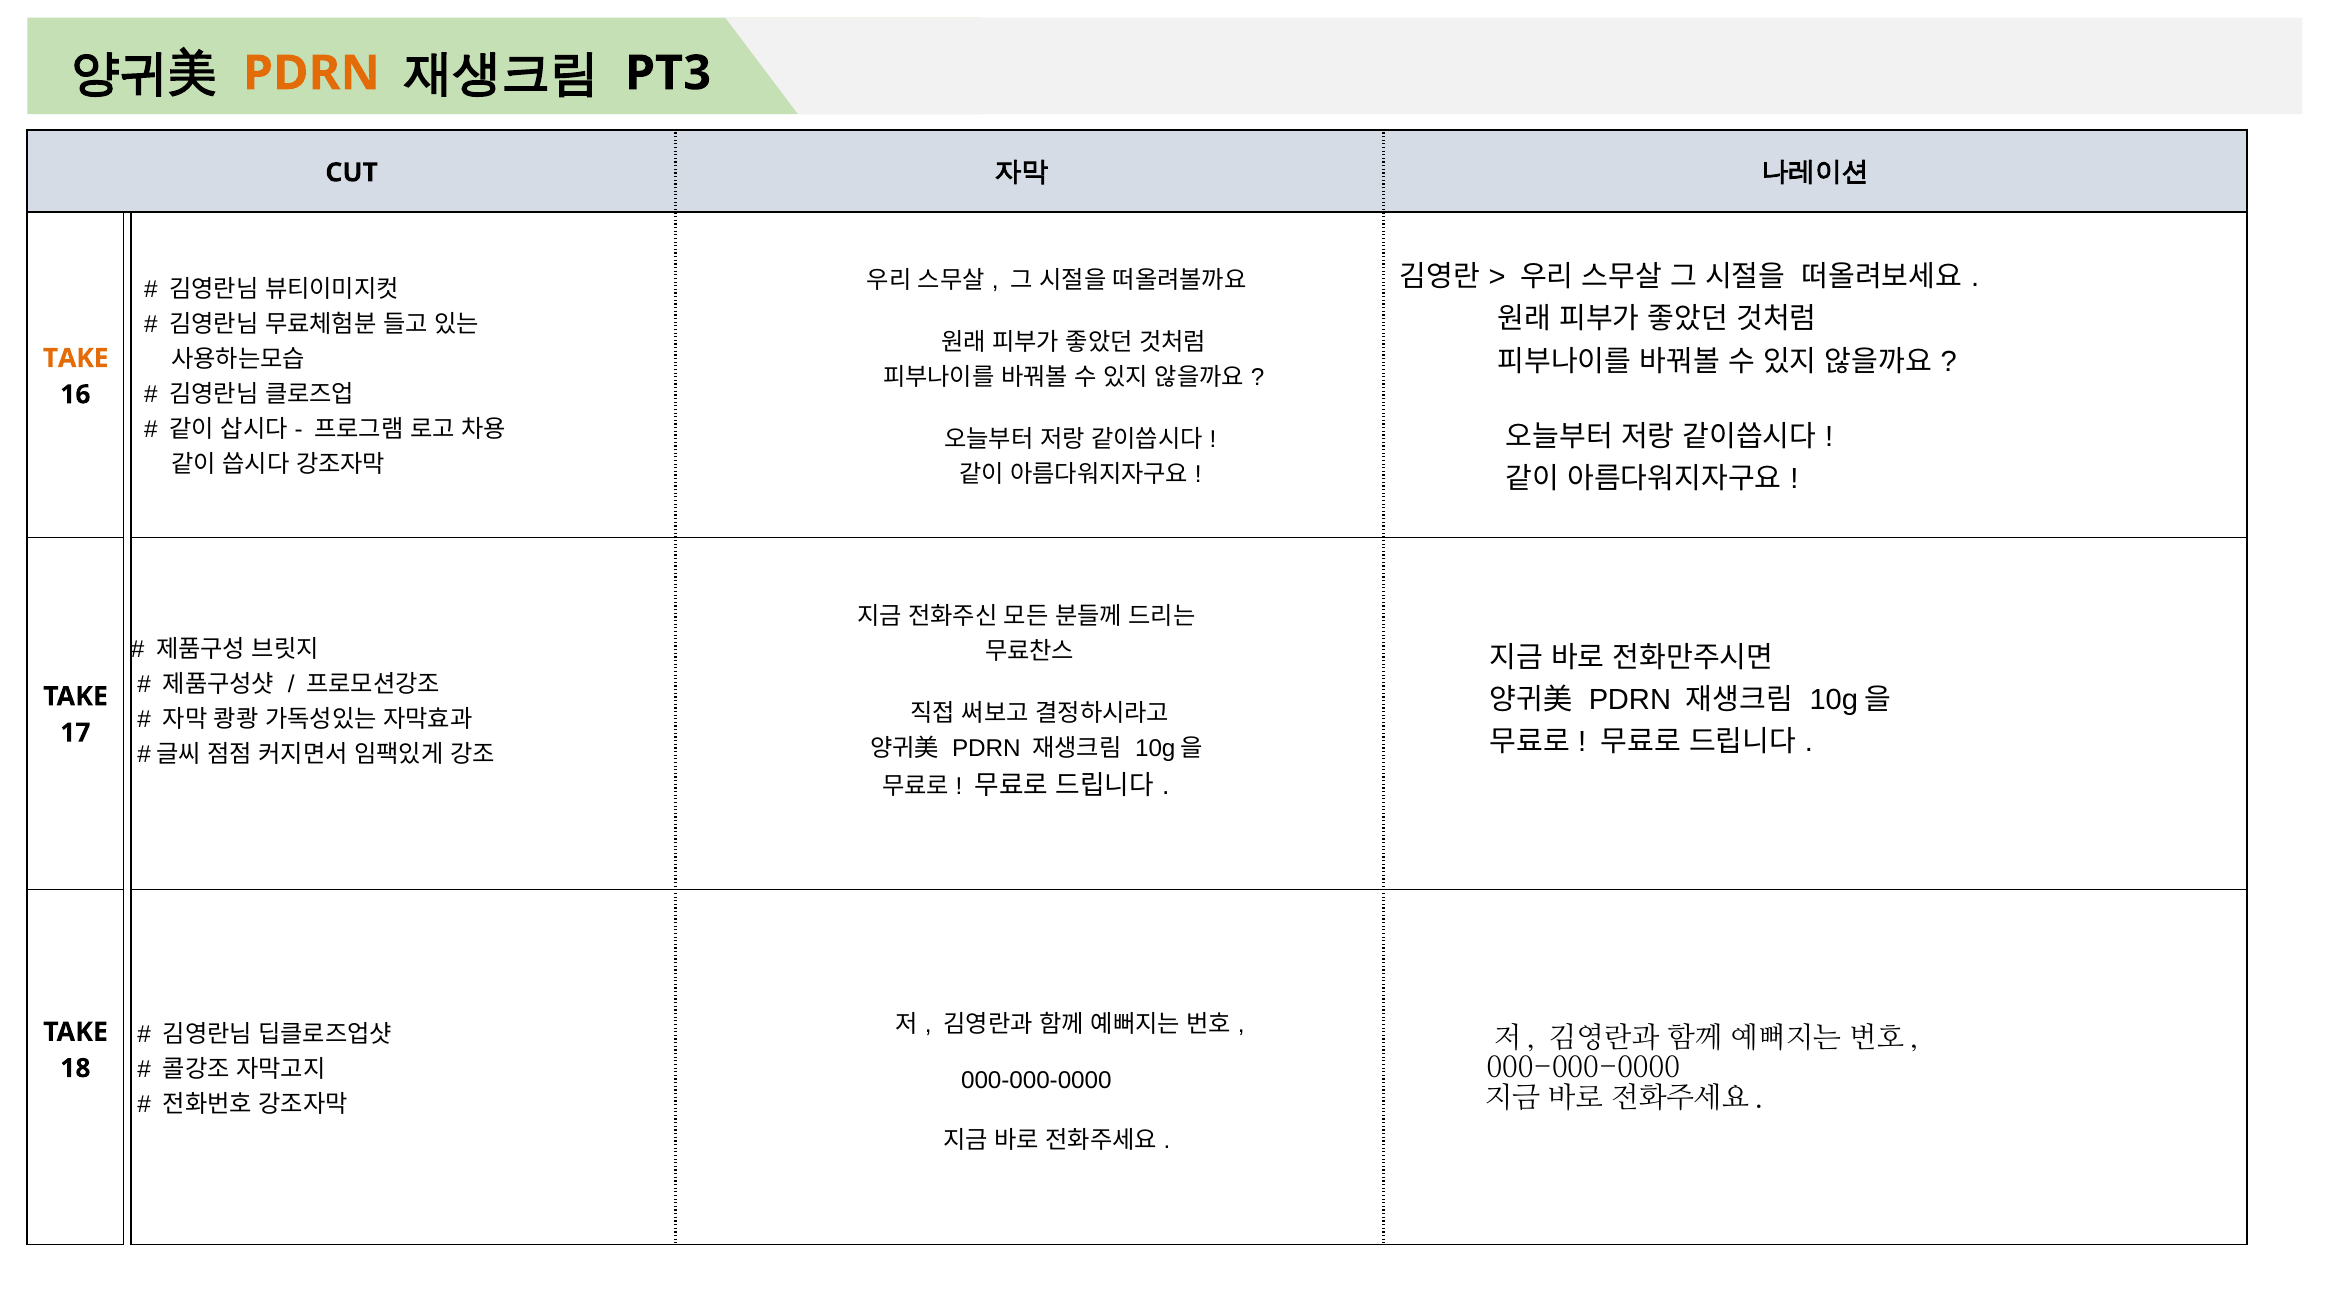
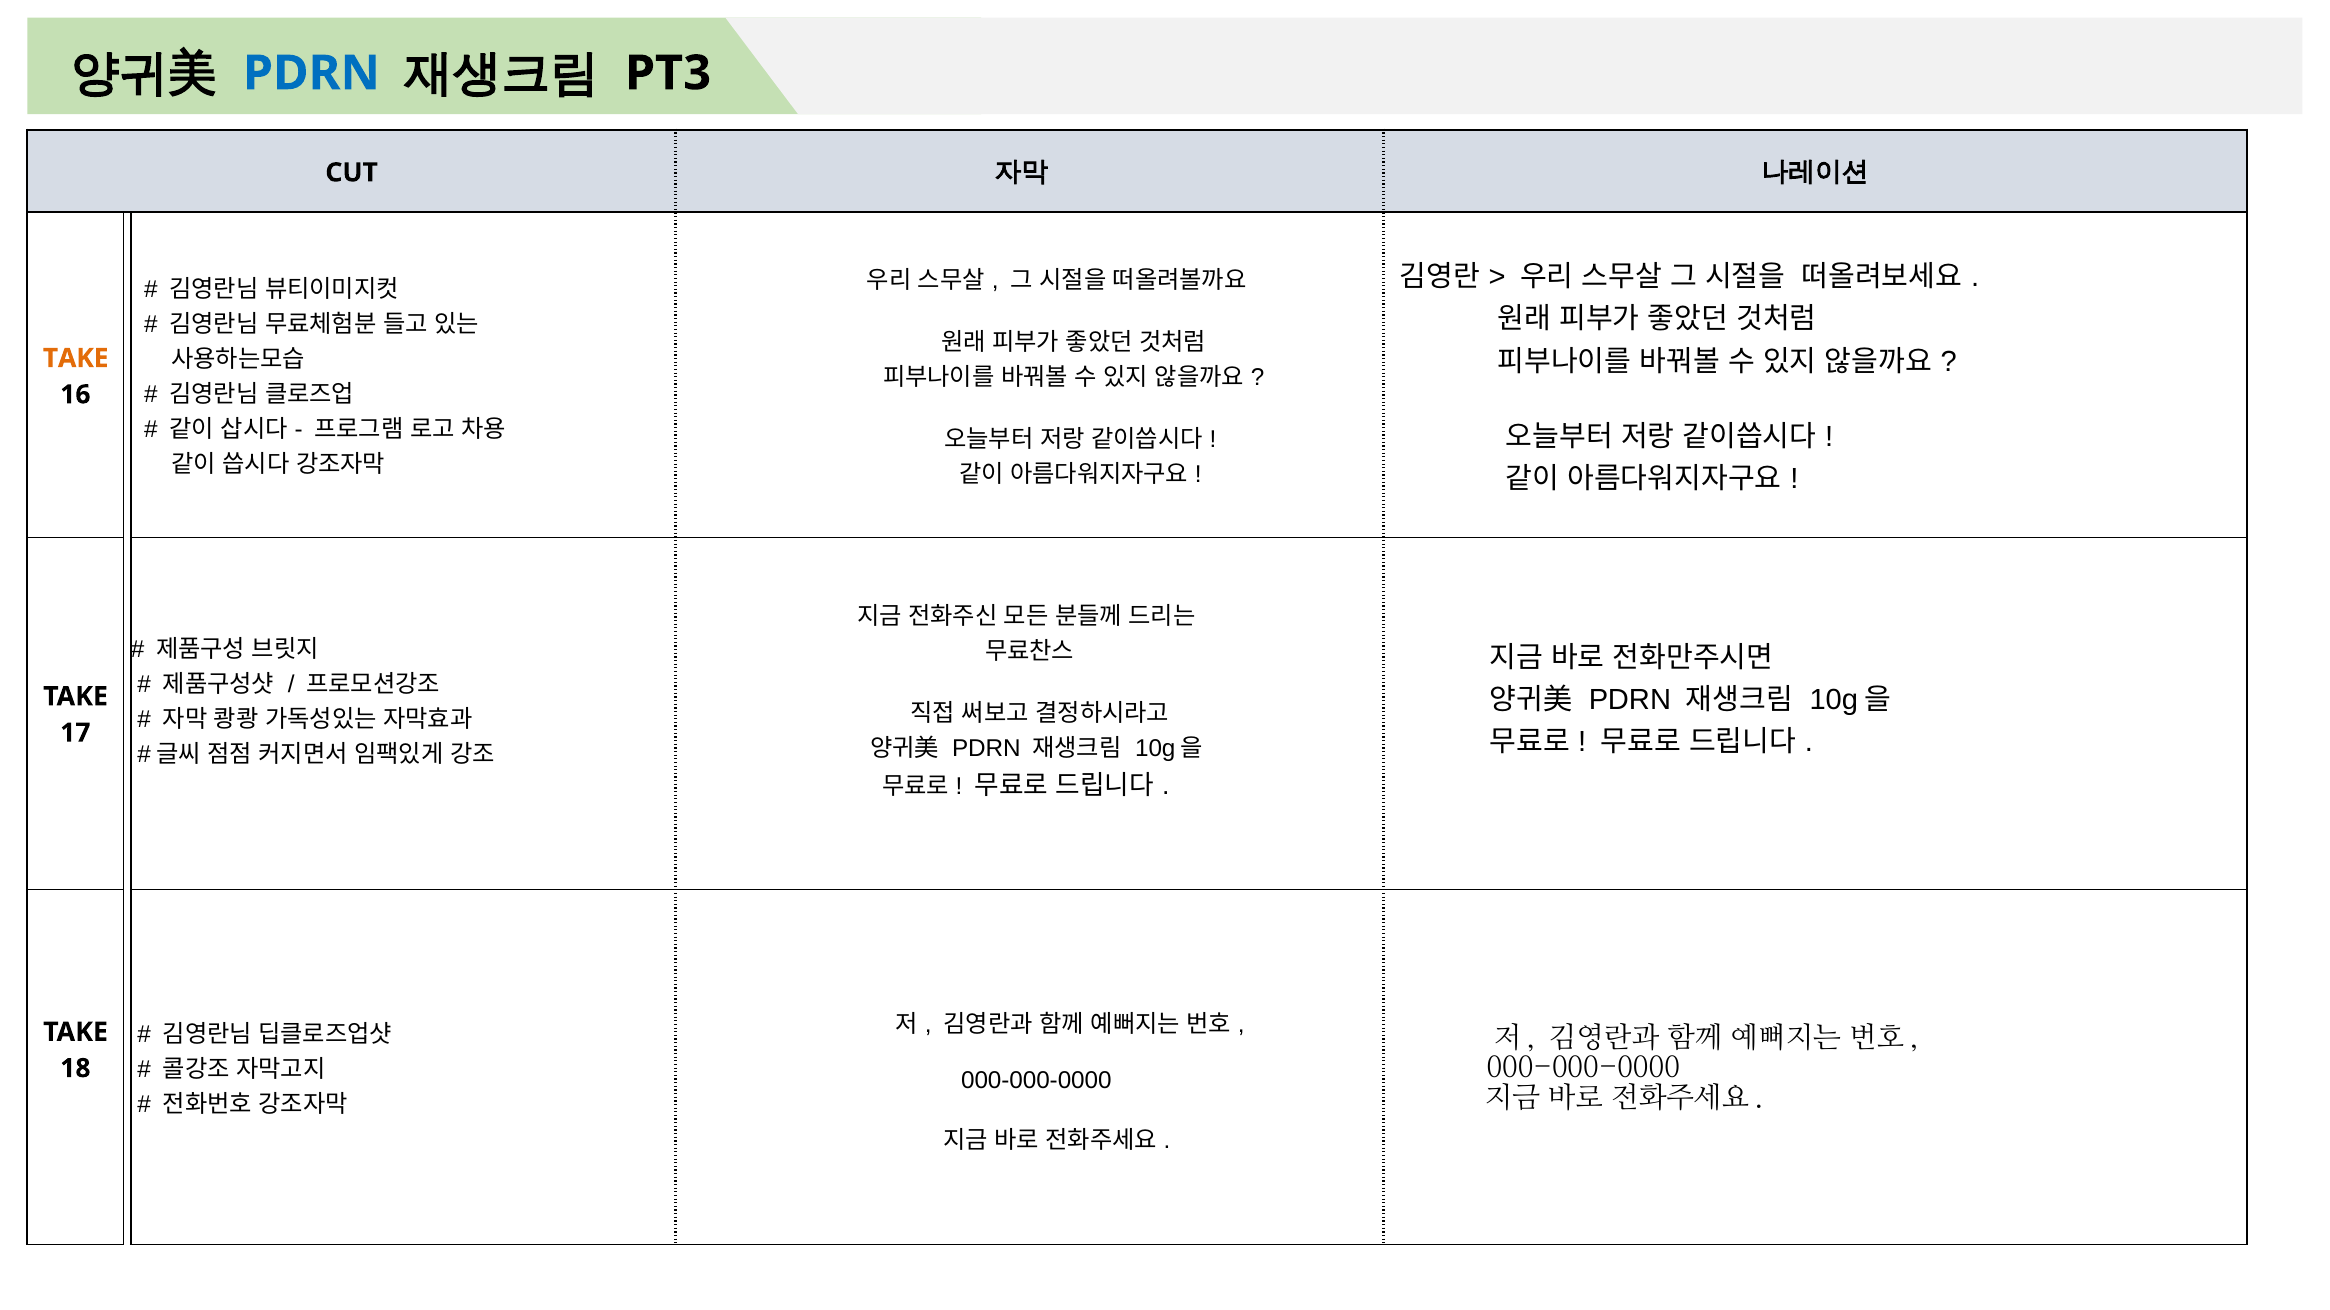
PDRN at (311, 73) colour: orange -> blue
